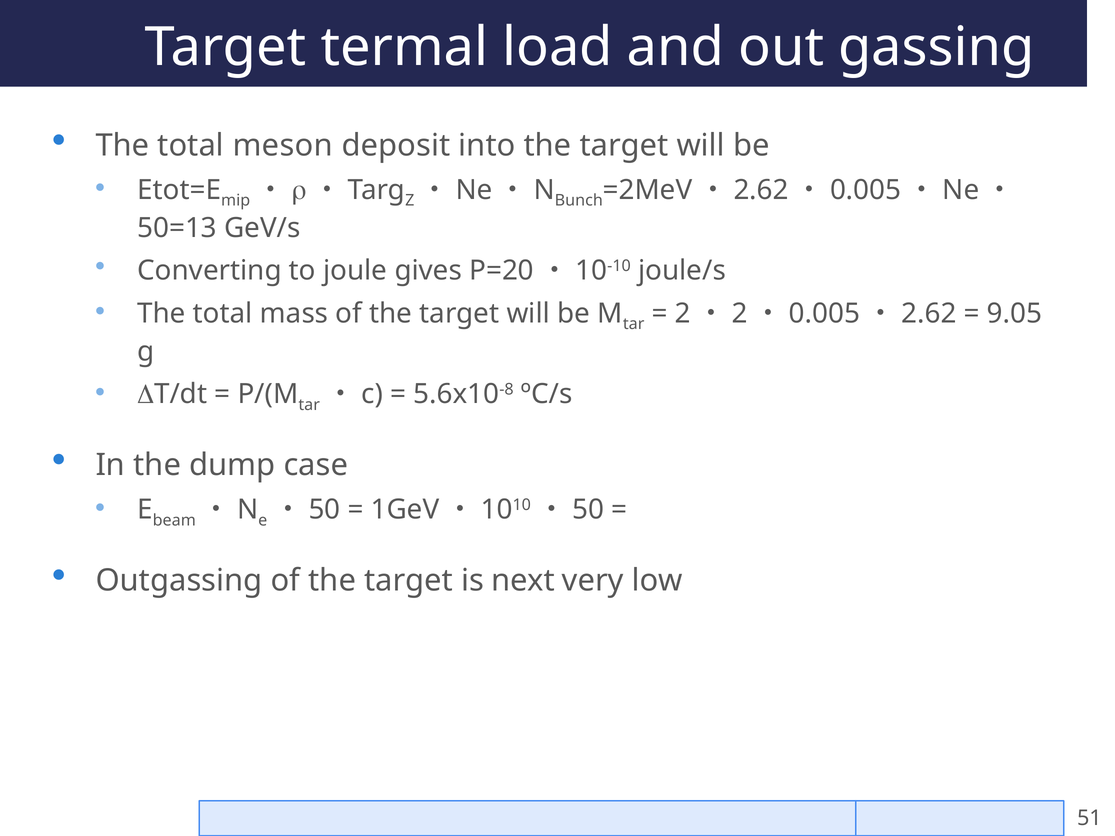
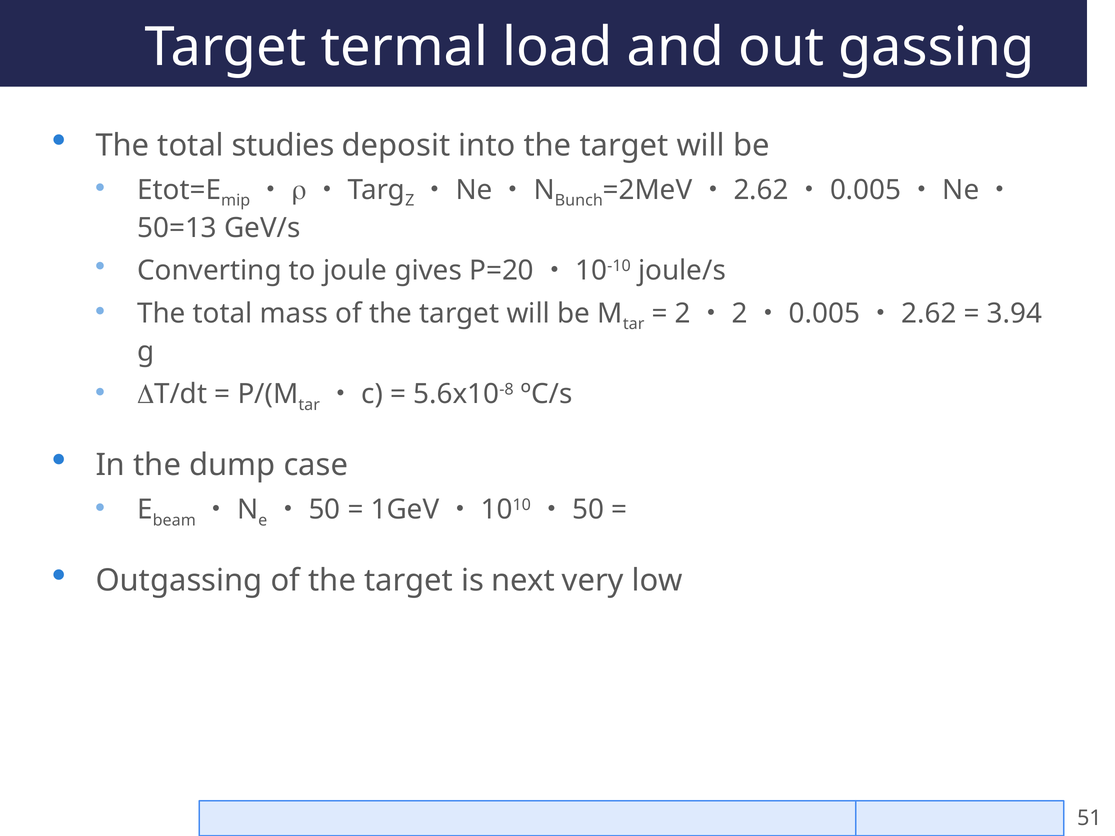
meson: meson -> studies
9.05: 9.05 -> 3.94
